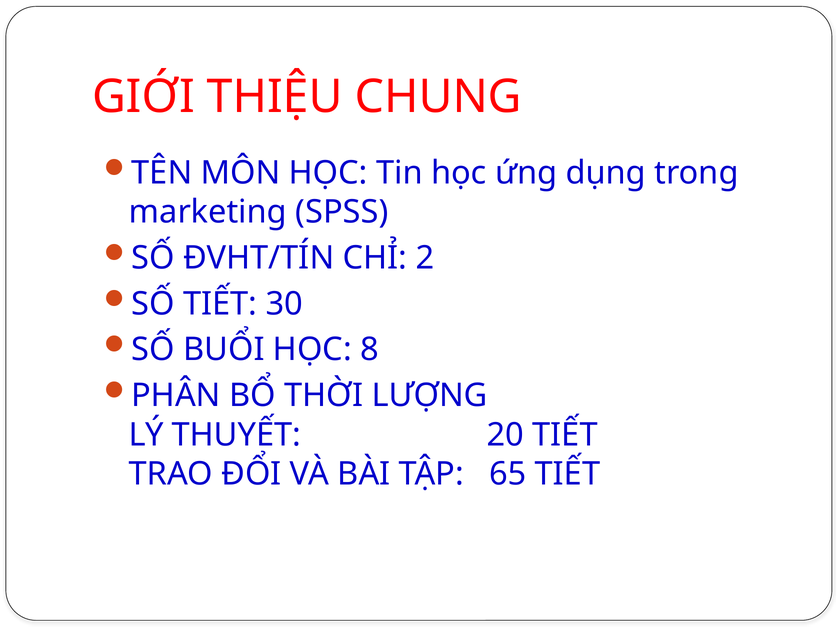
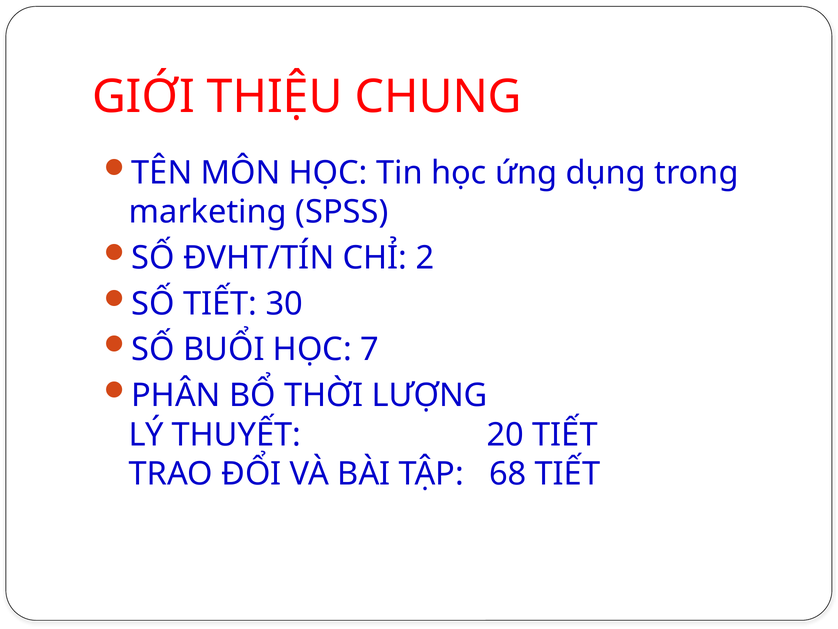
8: 8 -> 7
65: 65 -> 68
